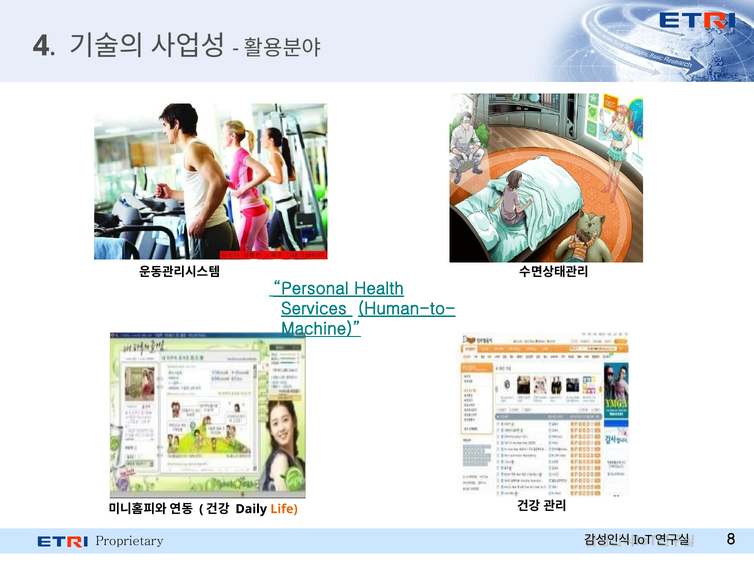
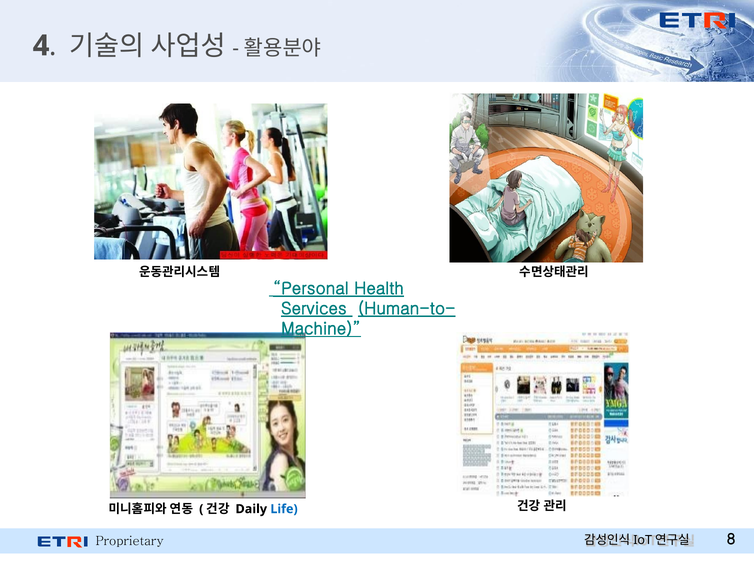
Life colour: orange -> blue
